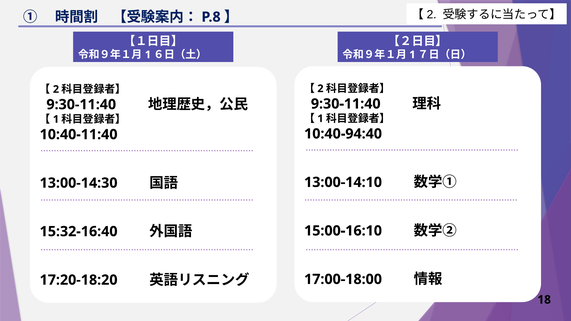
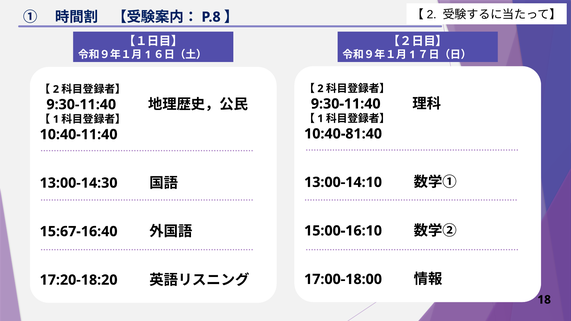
10:40-94:40: 10:40-94:40 -> 10:40-81:40
15:32-16:40: 15:32-16:40 -> 15:67-16:40
